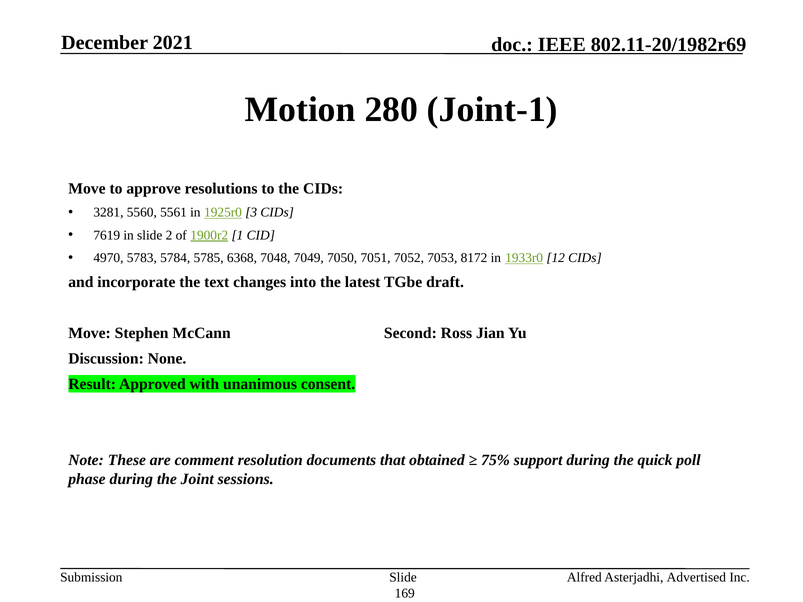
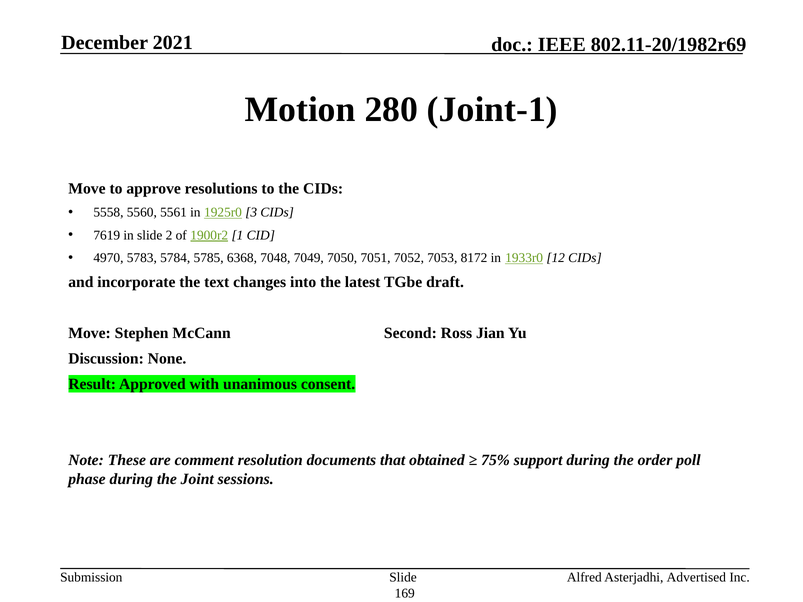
3281: 3281 -> 5558
quick: quick -> order
